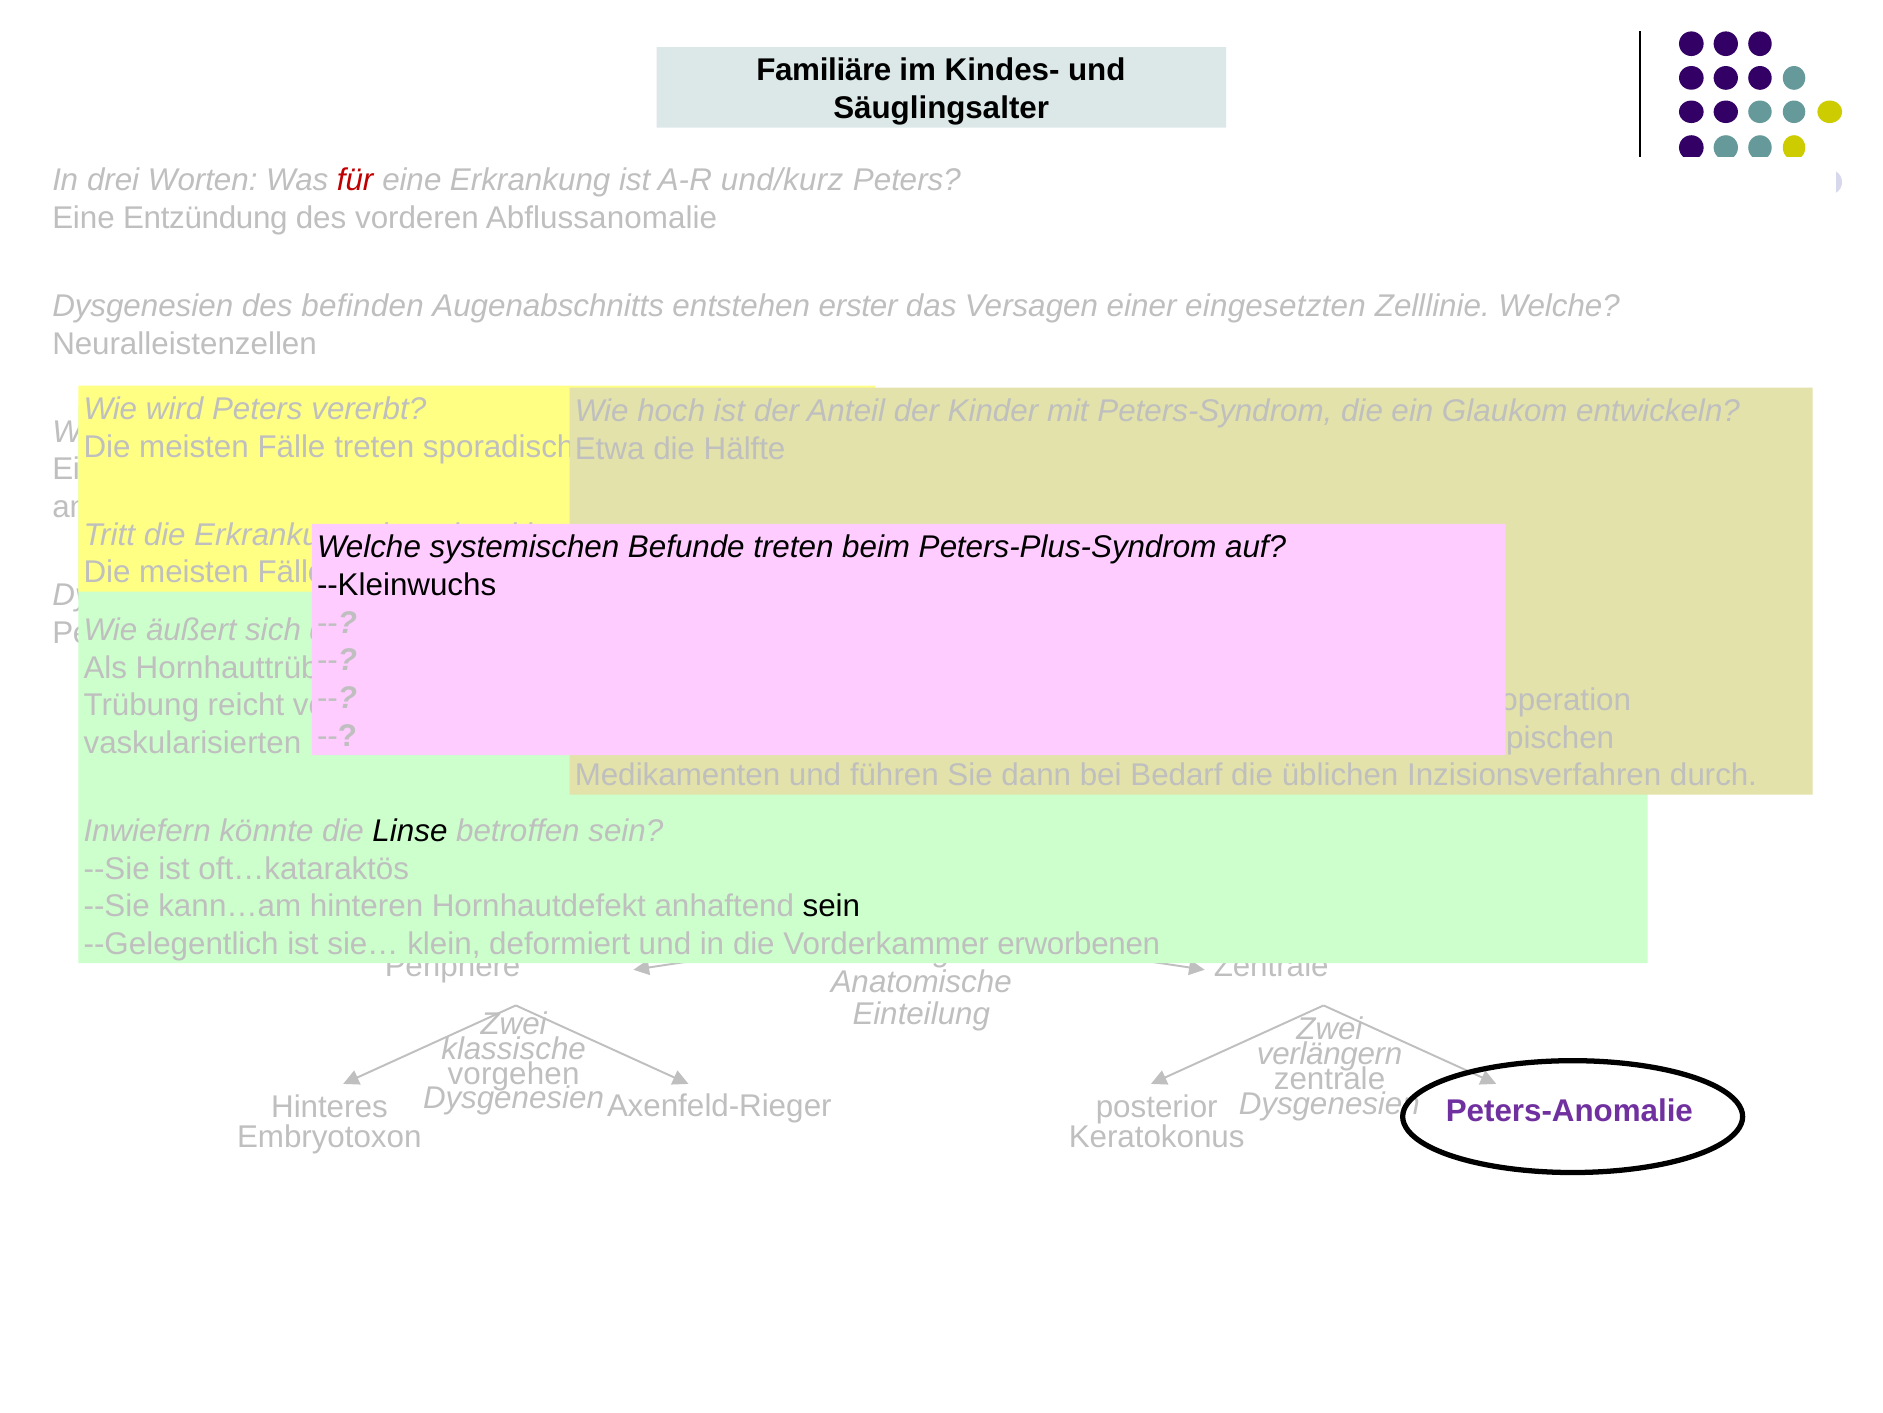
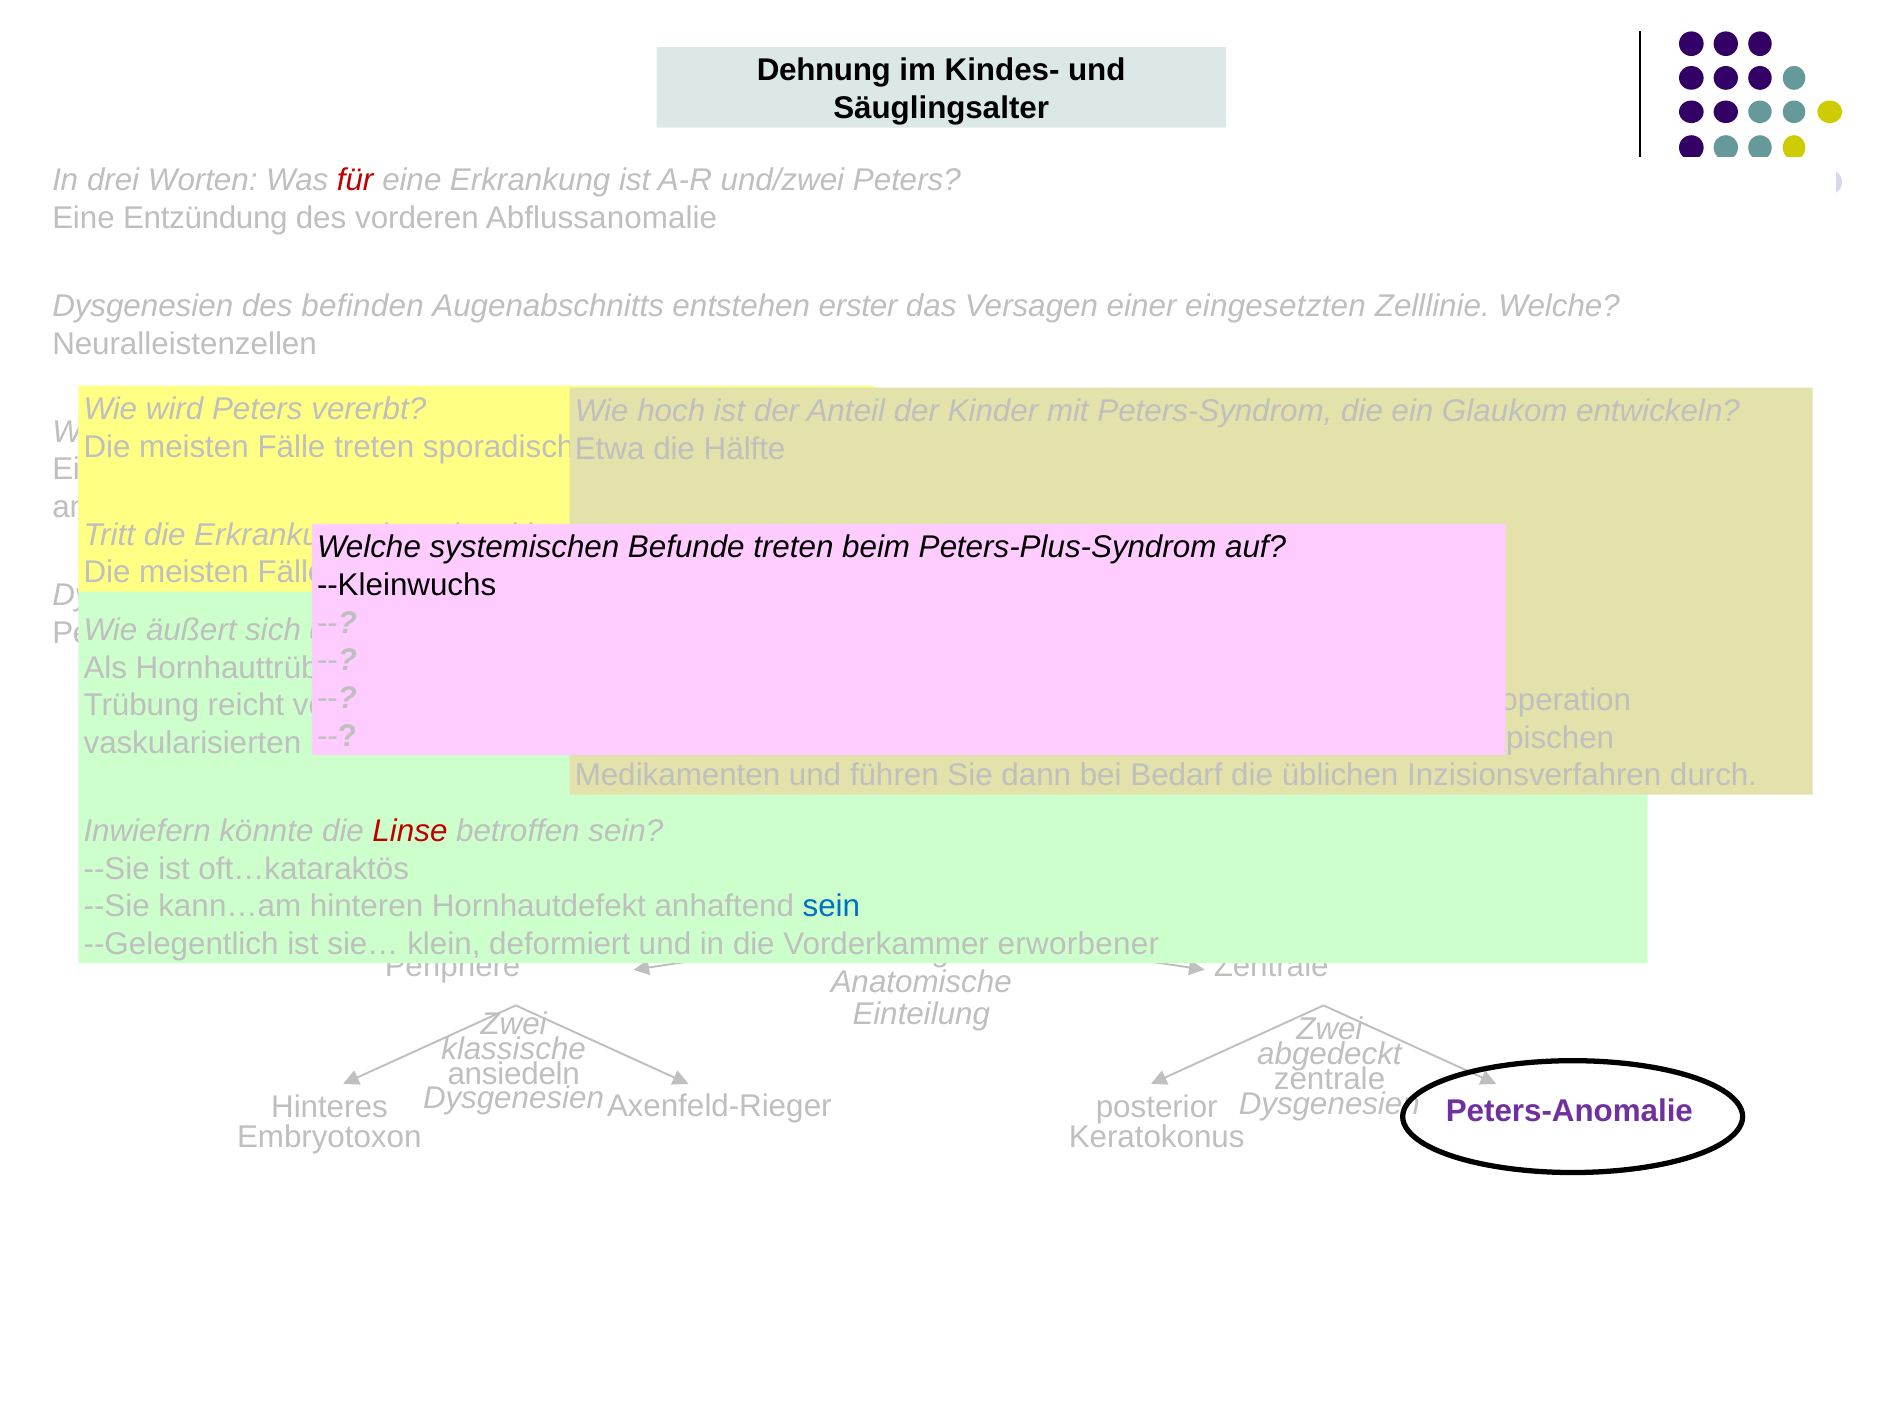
Familiäre: Familiäre -> Dehnung
und/kurz: und/kurz -> und/zwei
Linse colour: black -> red
sein at (831, 906) colour: black -> blue
erworbenen: erworbenen -> erworbener
verlängern: verlängern -> abgedeckt
vorgehen at (514, 1073): vorgehen -> ansiedeln
